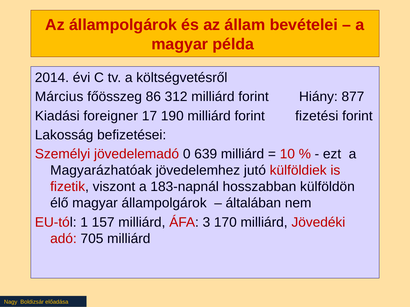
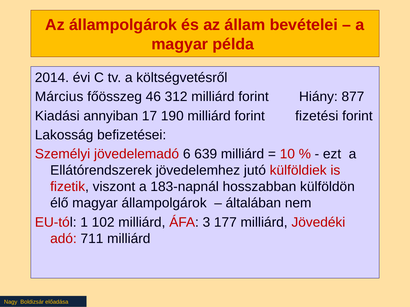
86: 86 -> 46
foreigner: foreigner -> annyiban
0: 0 -> 6
Magyarázhatóak: Magyarázhatóak -> Ellátórendszerek
157: 157 -> 102
170: 170 -> 177
705: 705 -> 711
